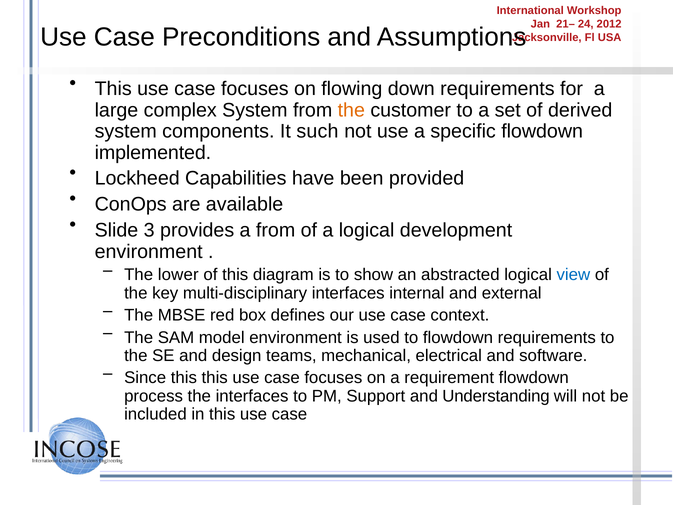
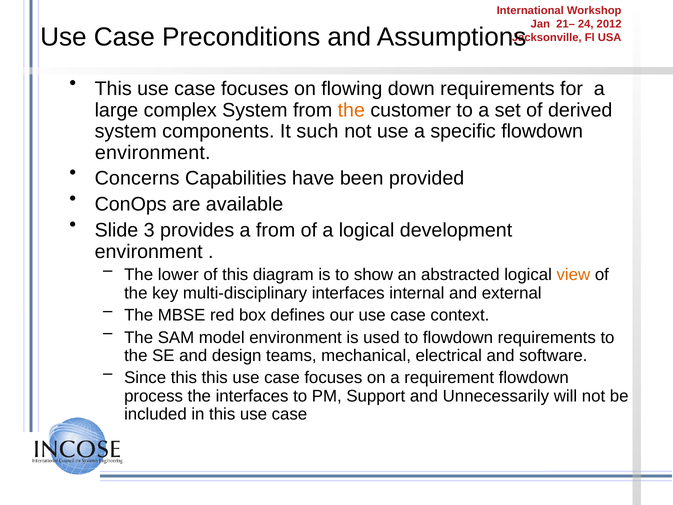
implemented at (153, 152): implemented -> environment
Lockheed: Lockheed -> Concerns
view colour: blue -> orange
Understanding: Understanding -> Unnecessarily
